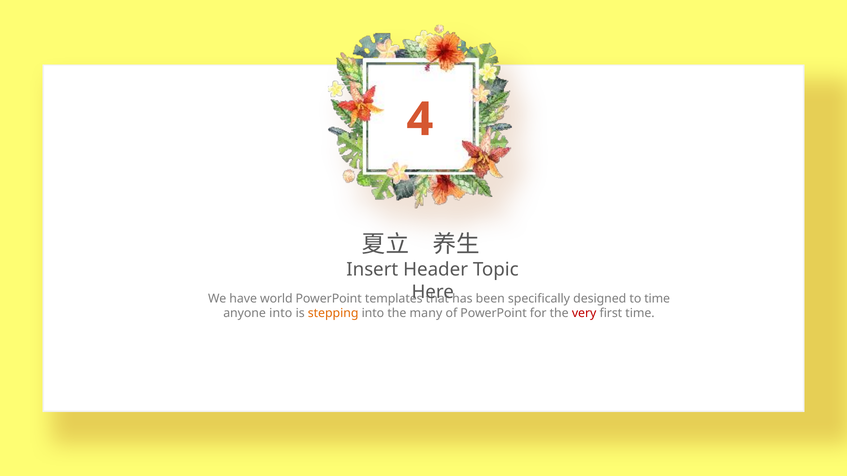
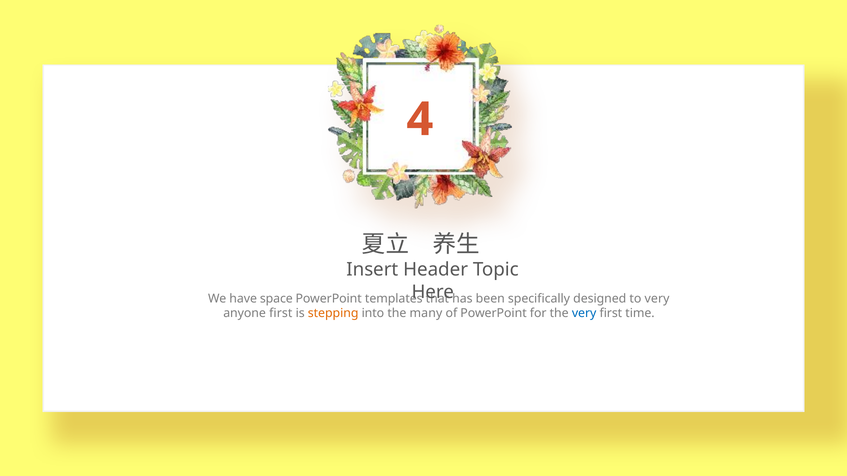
world: world -> space
to time: time -> very
anyone into: into -> first
very at (584, 314) colour: red -> blue
